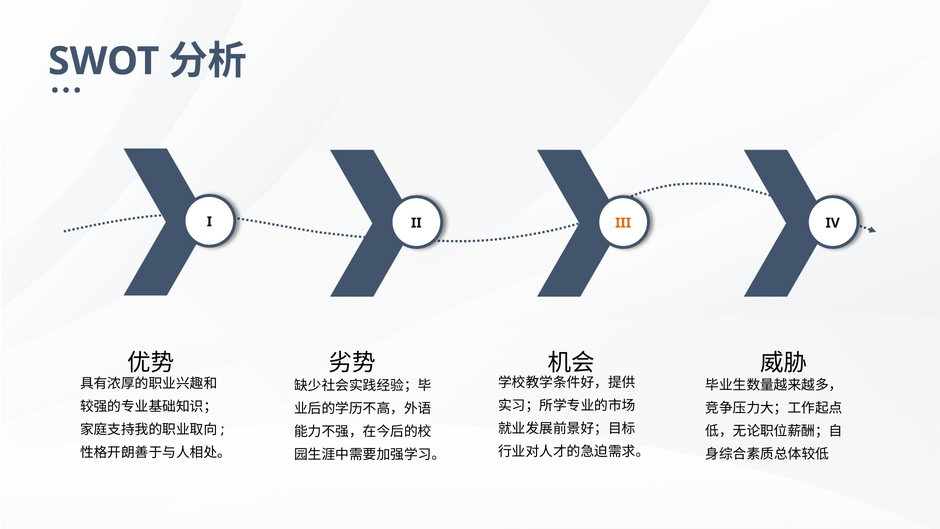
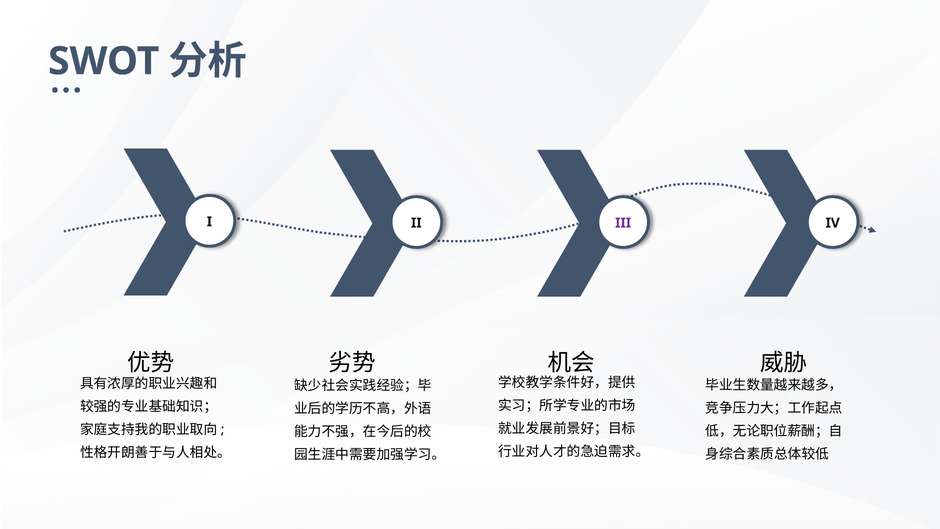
III colour: orange -> purple
